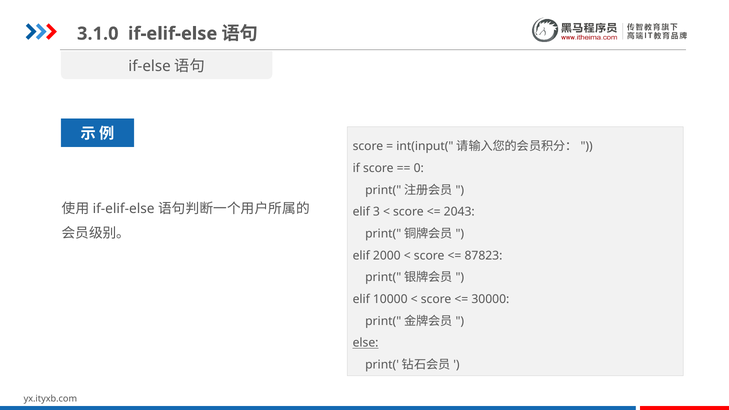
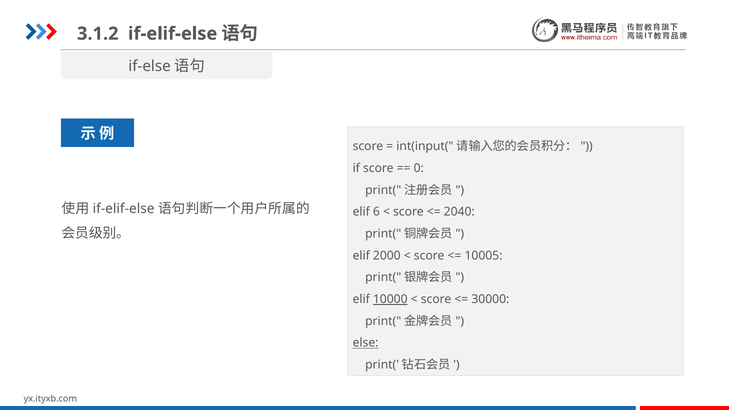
3.1.0: 3.1.0 -> 3.1.2
3: 3 -> 6
2043: 2043 -> 2040
87823: 87823 -> 10005
10000 underline: none -> present
